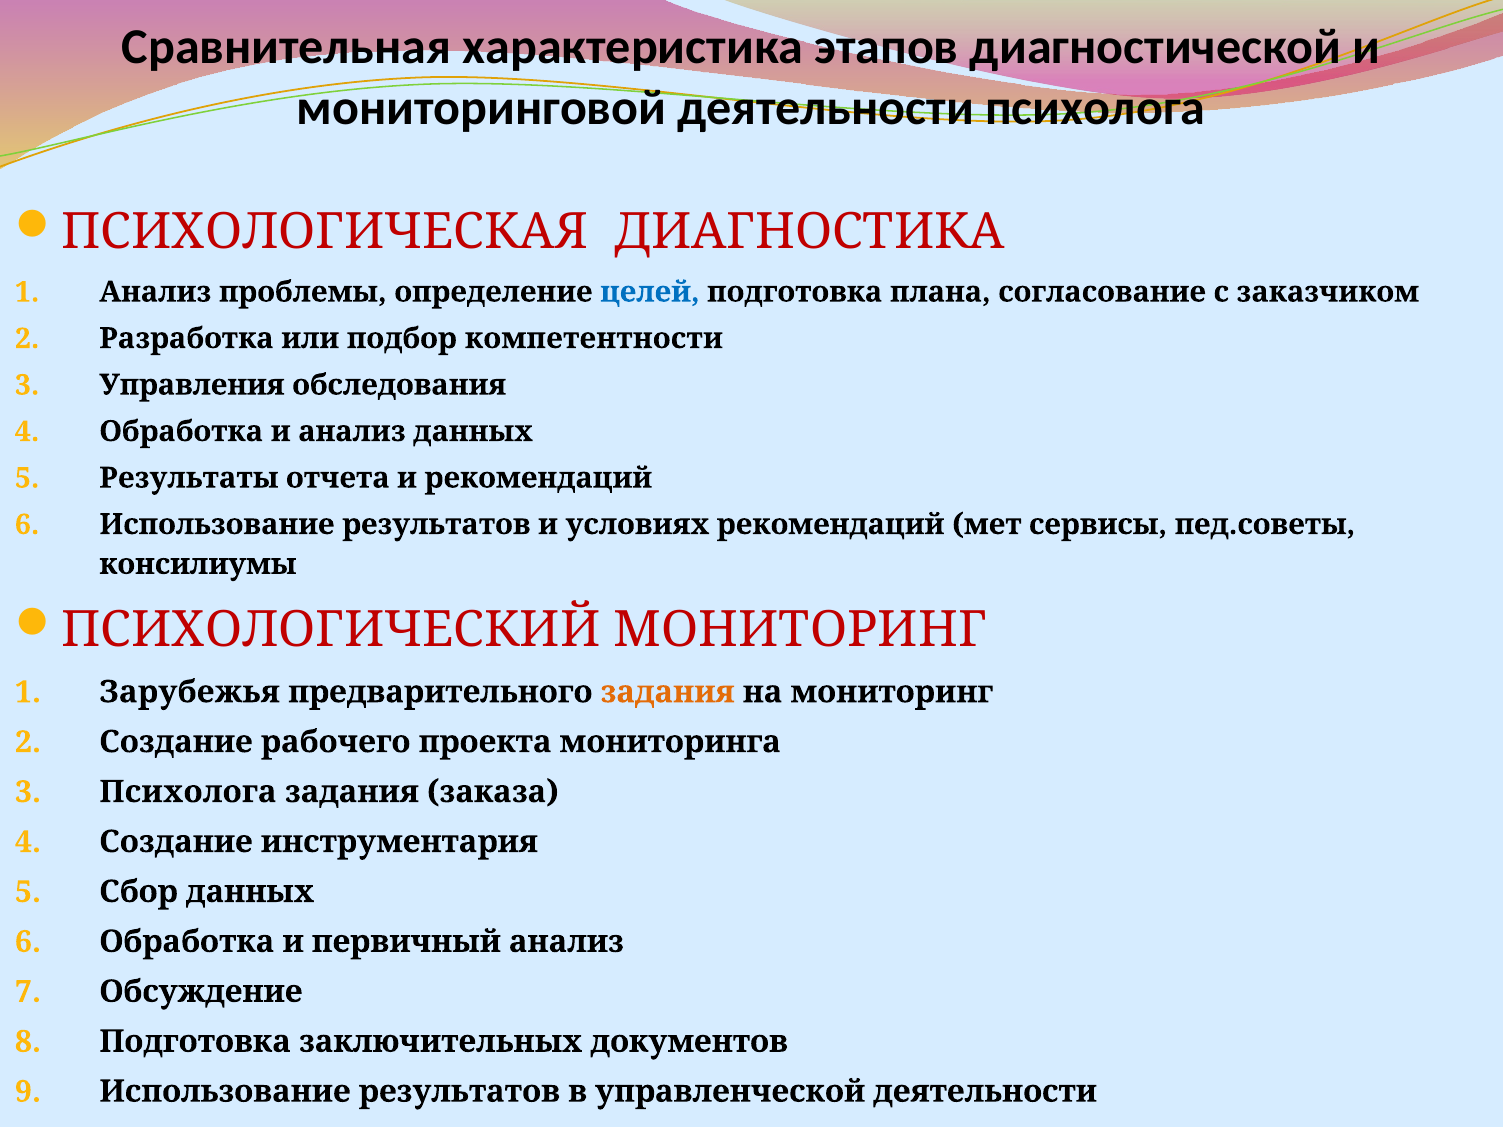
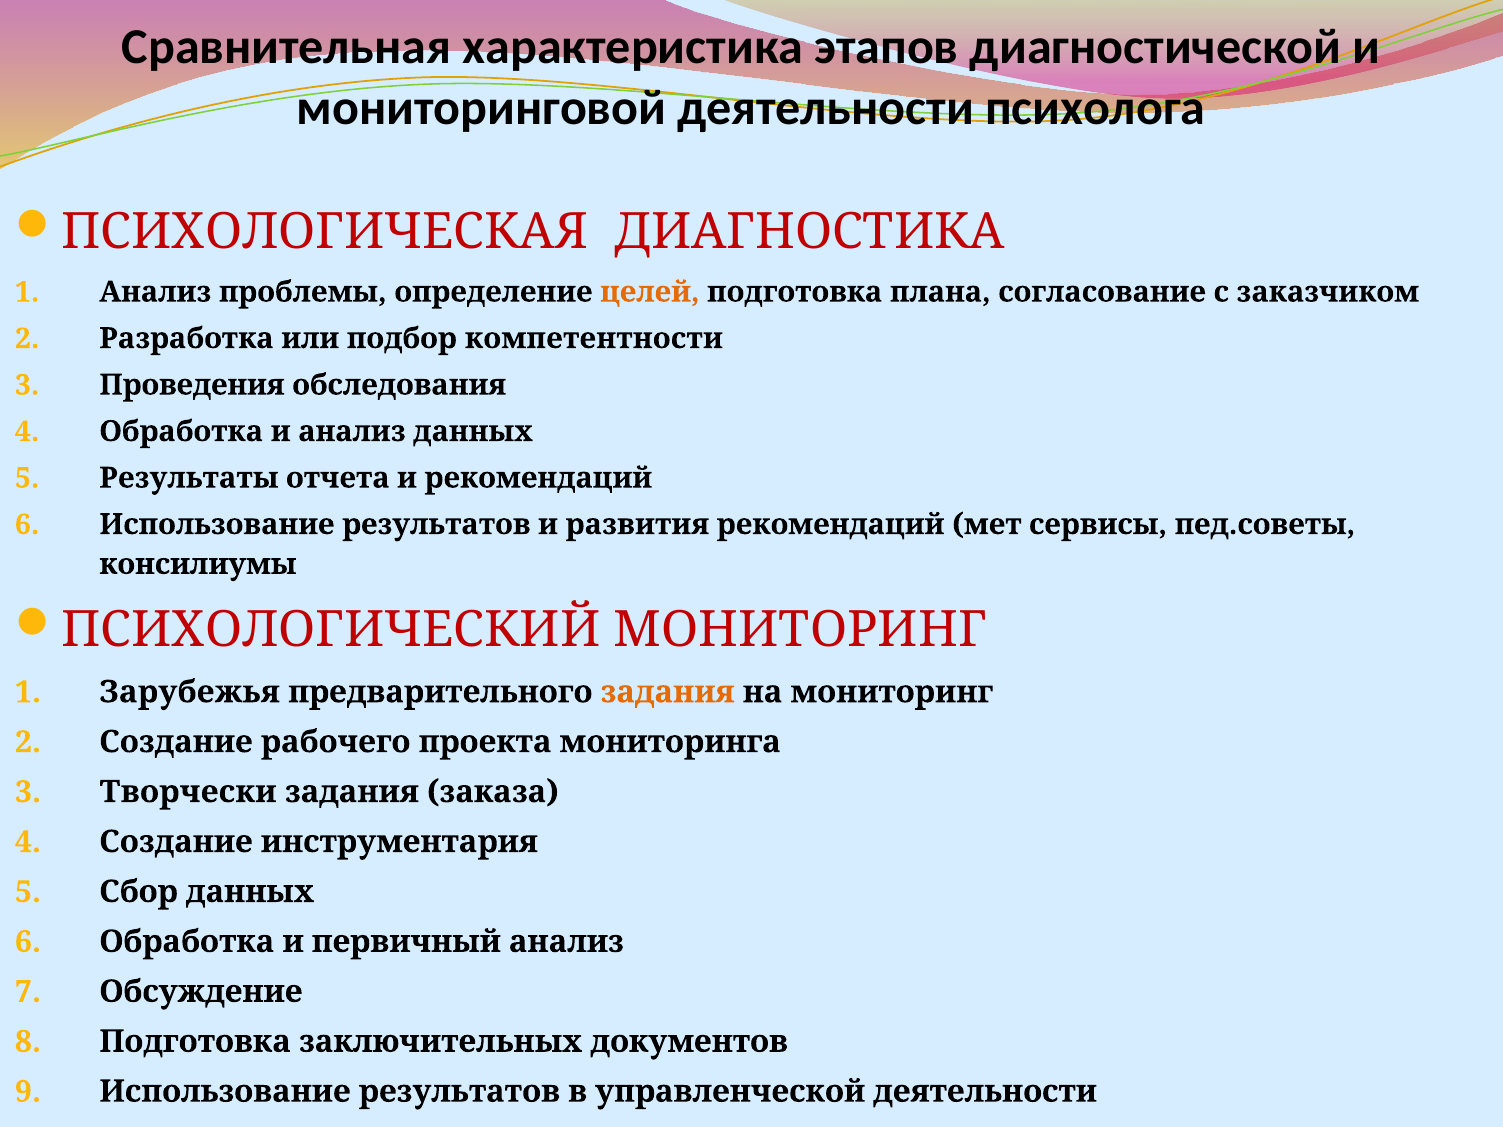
целей colour: blue -> orange
Управления: Управления -> Проведения
условиях: условиях -> развития
Психолога at (188, 792): Психолога -> Творчески
